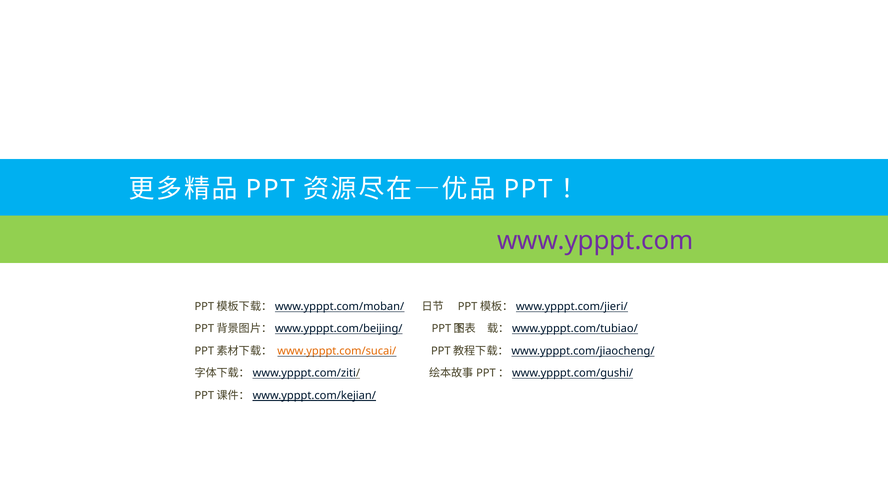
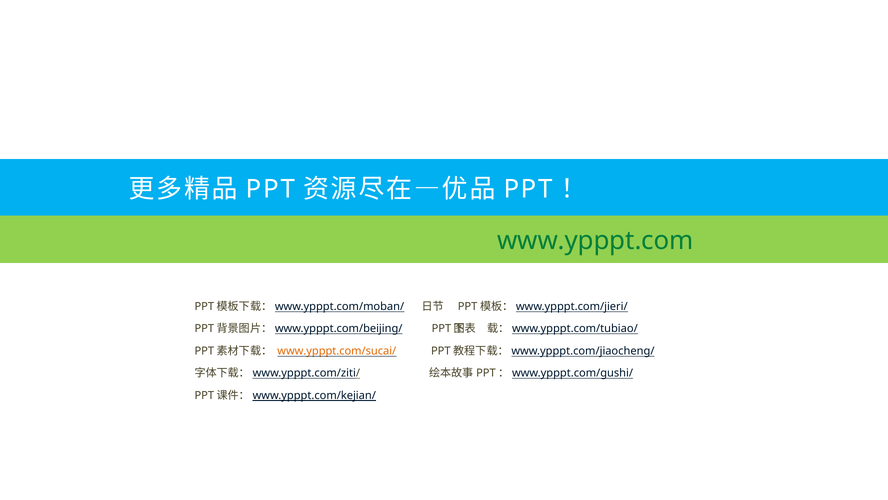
www.ypppt.com colour: purple -> green
